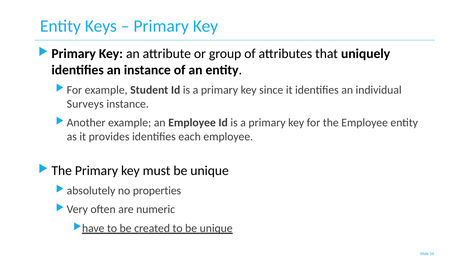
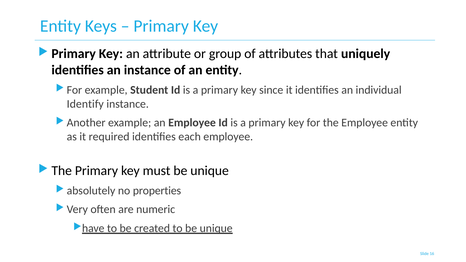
Surveys: Surveys -> Identify
provides: provides -> required
